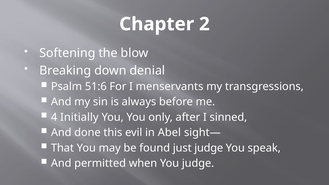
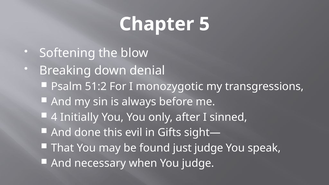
2: 2 -> 5
51:6: 51:6 -> 51:2
menservants: menservants -> monozygotic
Abel: Abel -> Gifts
permitted: permitted -> necessary
